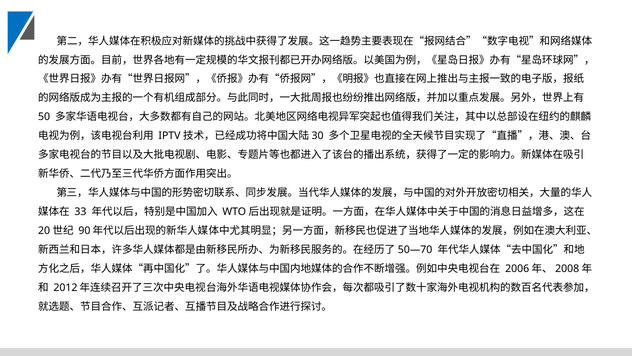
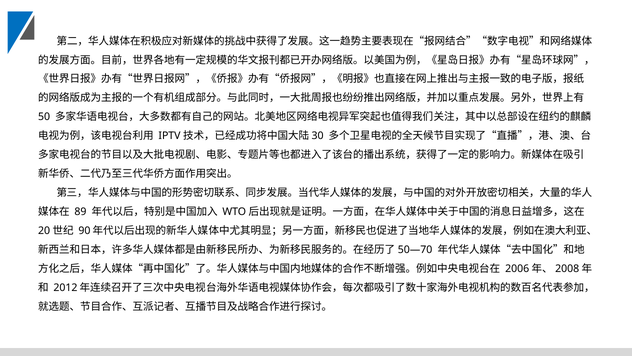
33: 33 -> 89
